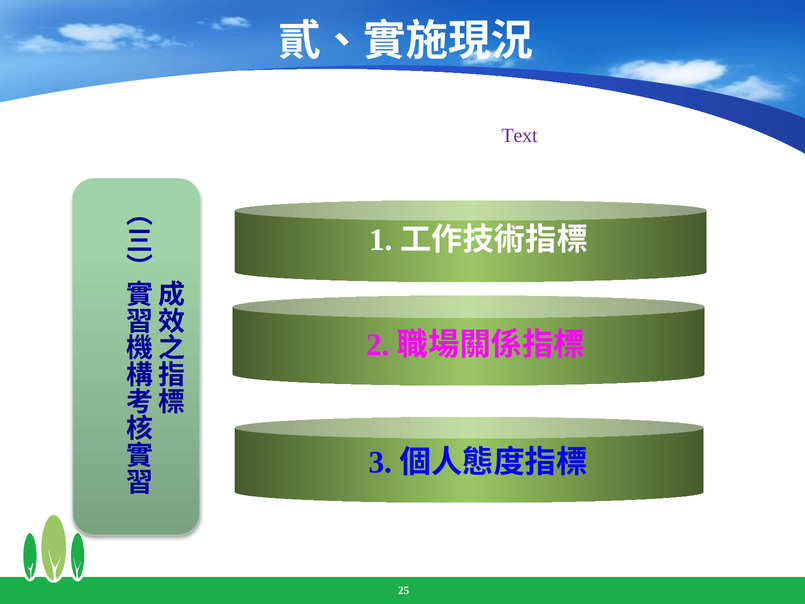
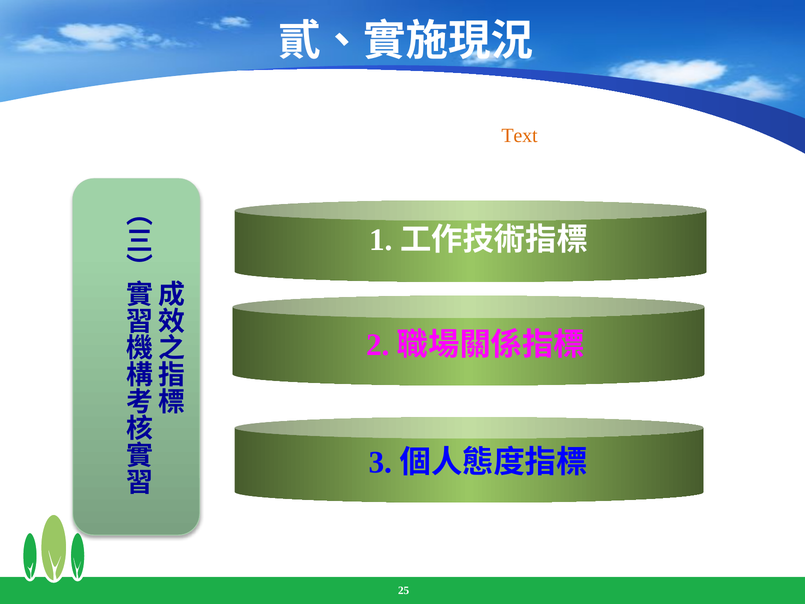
Text at (520, 136) colour: purple -> orange
